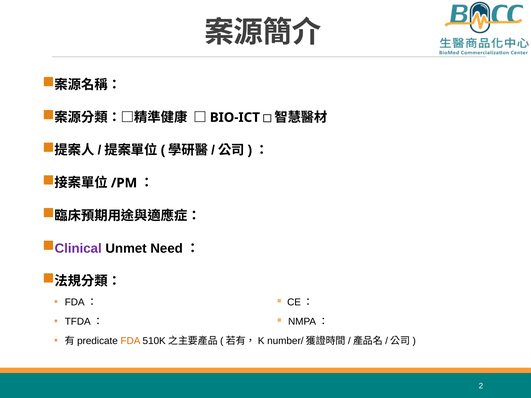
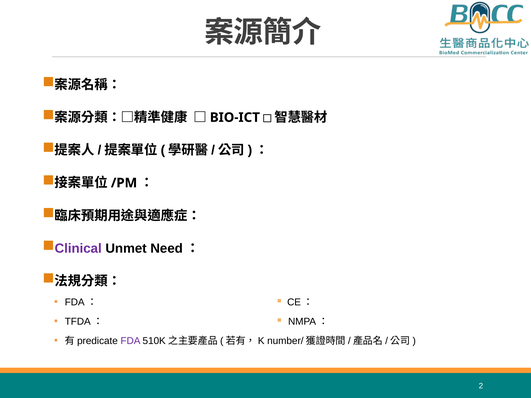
FDA colour: orange -> purple
